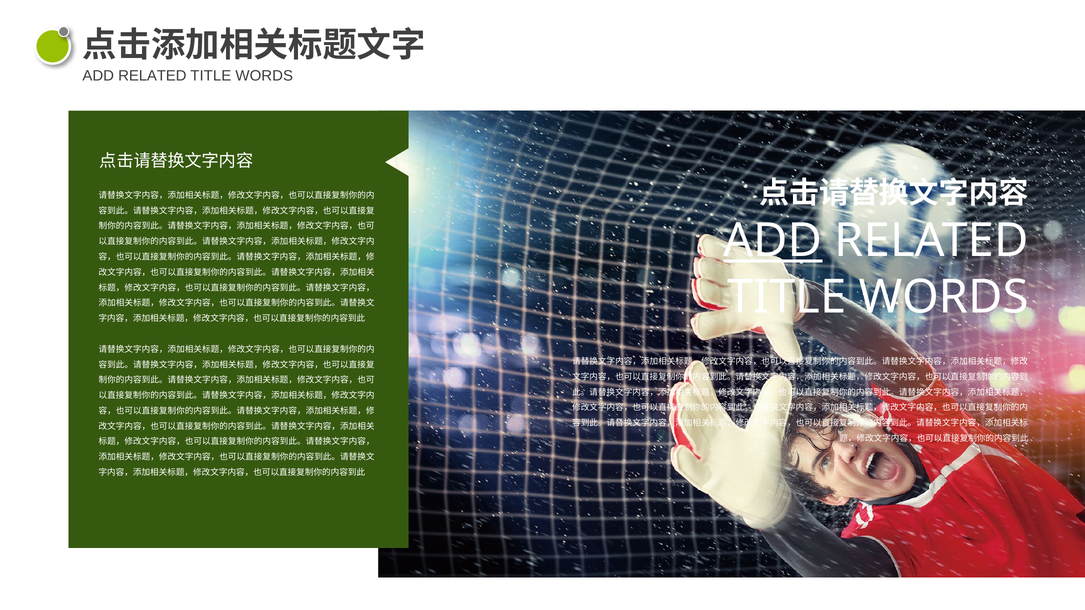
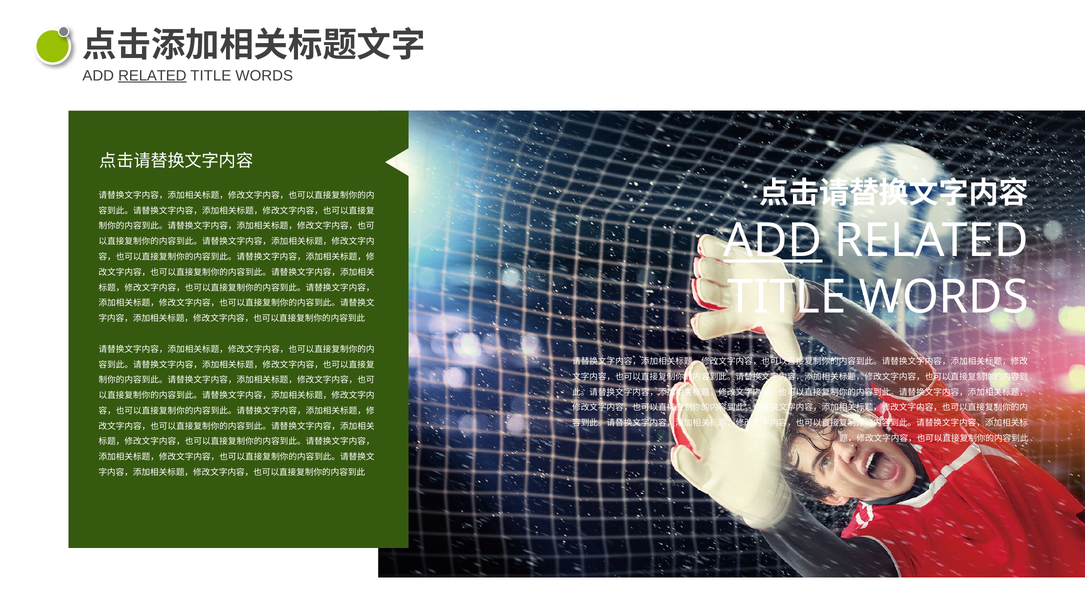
RELATED at (152, 76) underline: none -> present
